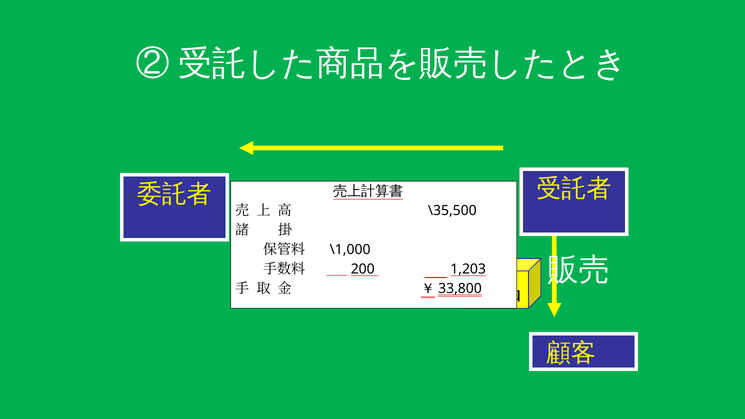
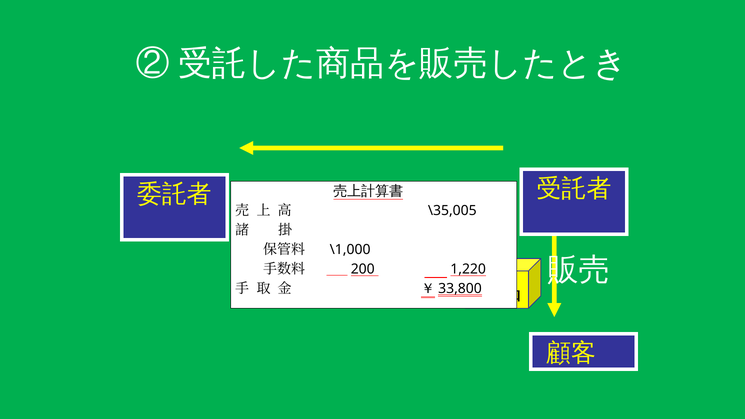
\35,500: \35,500 -> \35,005
1,203: 1,203 -> 1,220
